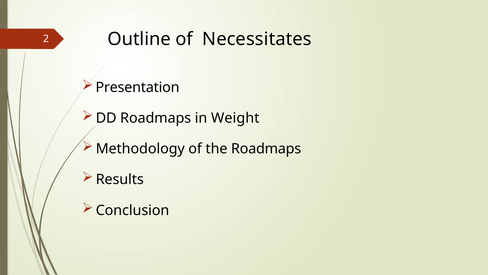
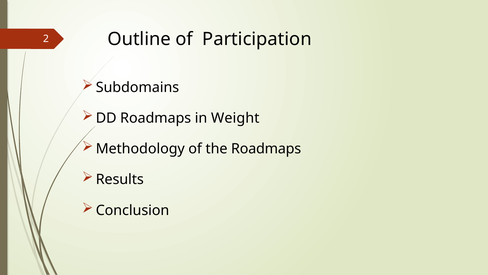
Necessitates: Necessitates -> Participation
Presentation: Presentation -> Subdomains
